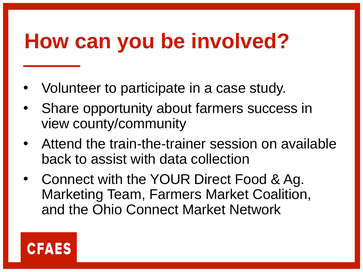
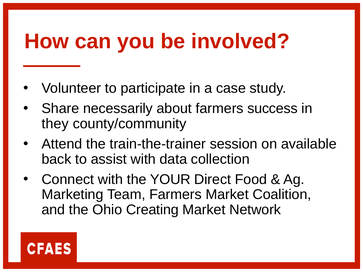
opportunity: opportunity -> necessarily
view: view -> they
Ohio Connect: Connect -> Creating
